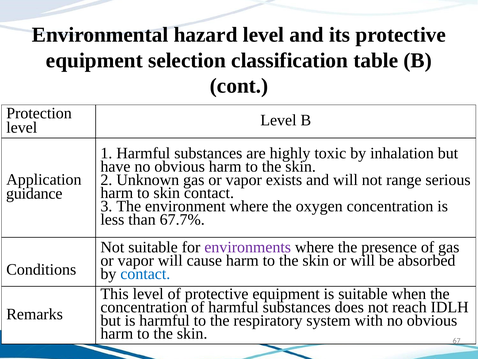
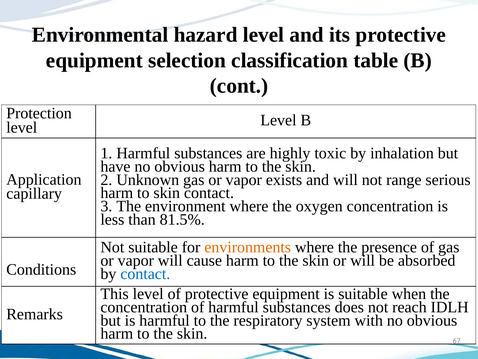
guidance: guidance -> capillary
67.7%: 67.7% -> 81.5%
environments colour: purple -> orange
